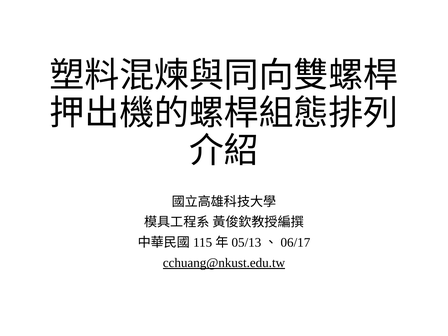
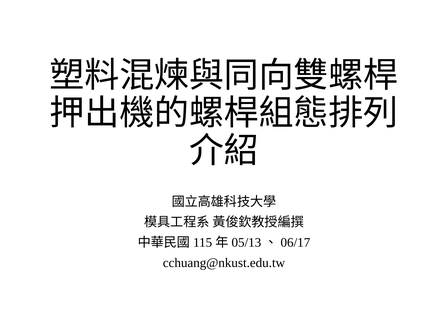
cchuang@nkust.edu.tw underline: present -> none
